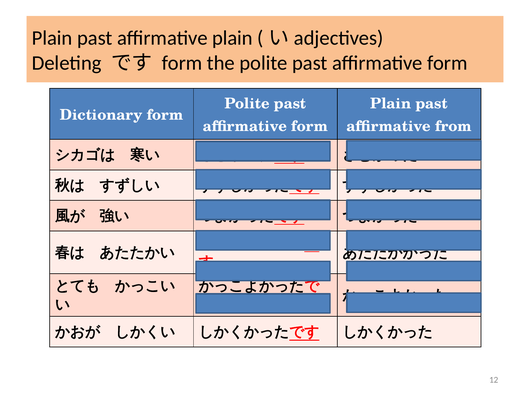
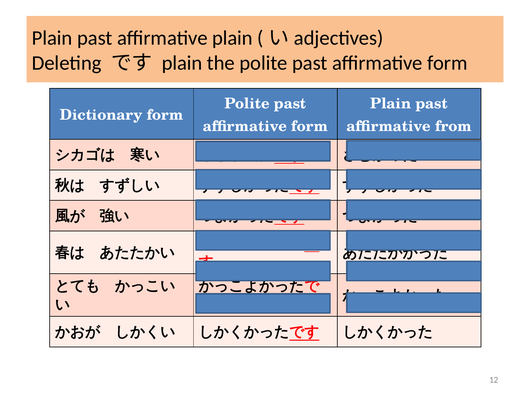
form at (182, 63): form -> plain
